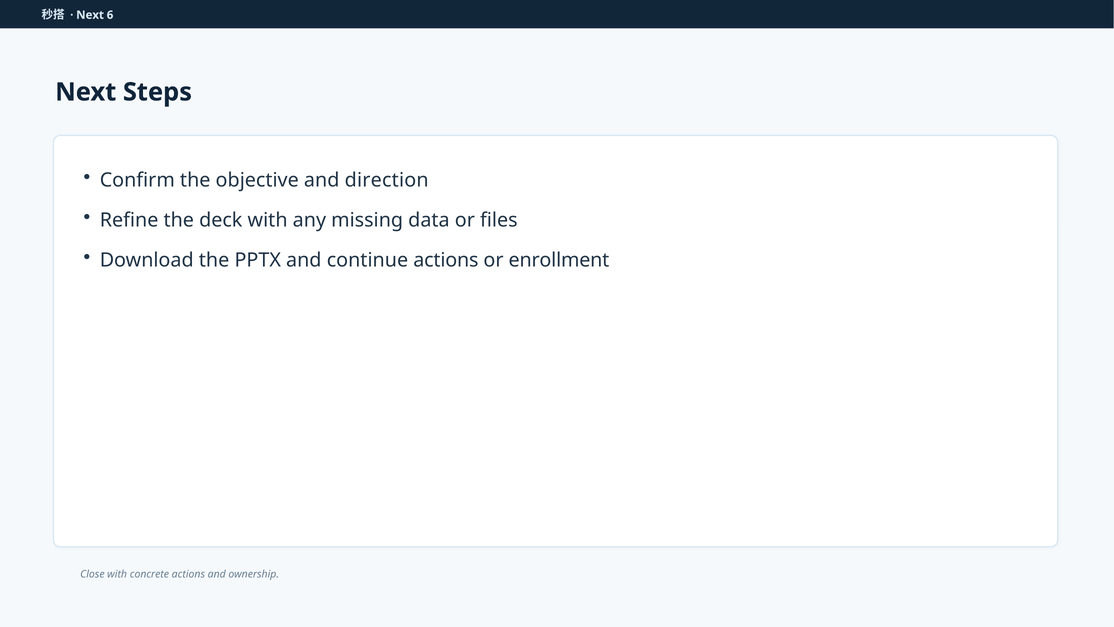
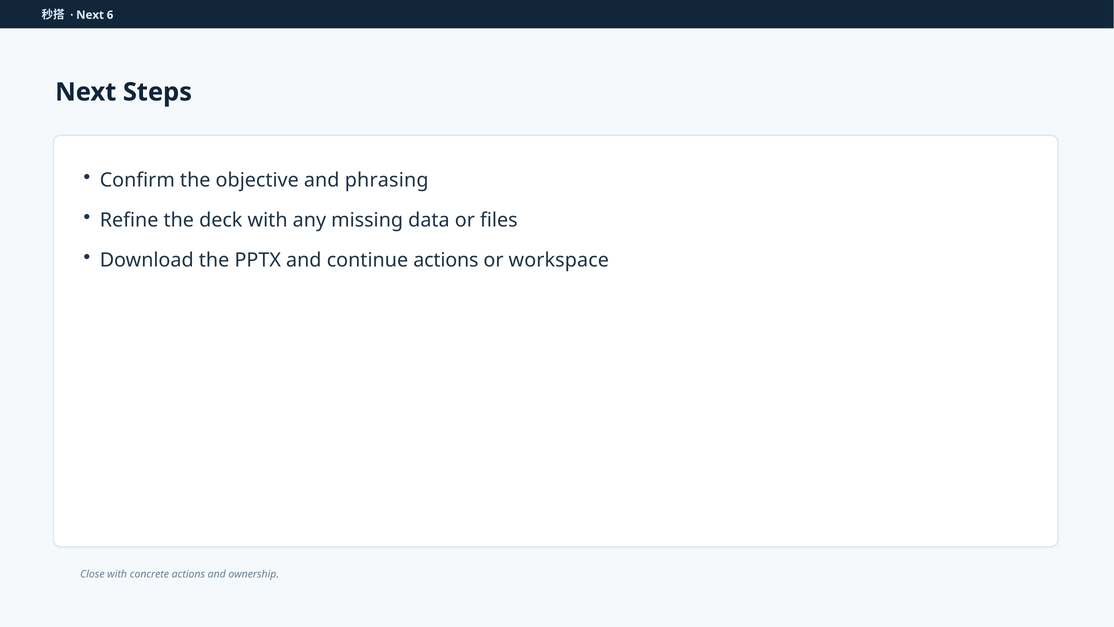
direction: direction -> phrasing
enrollment: enrollment -> workspace
